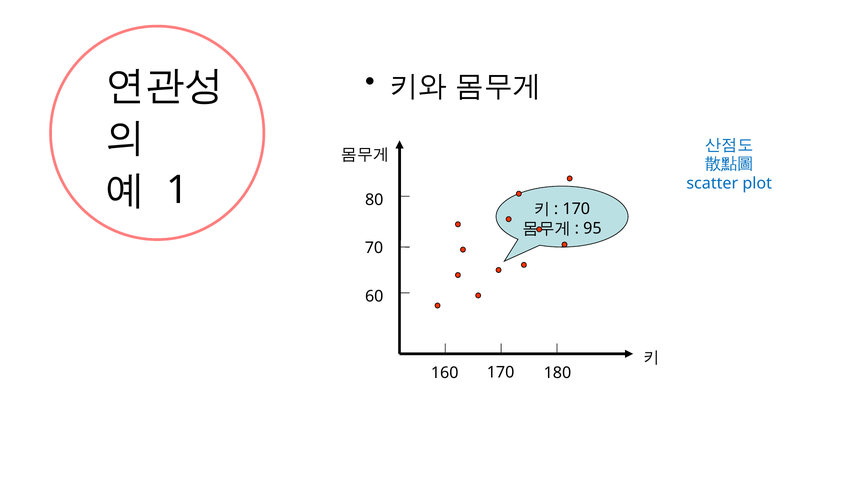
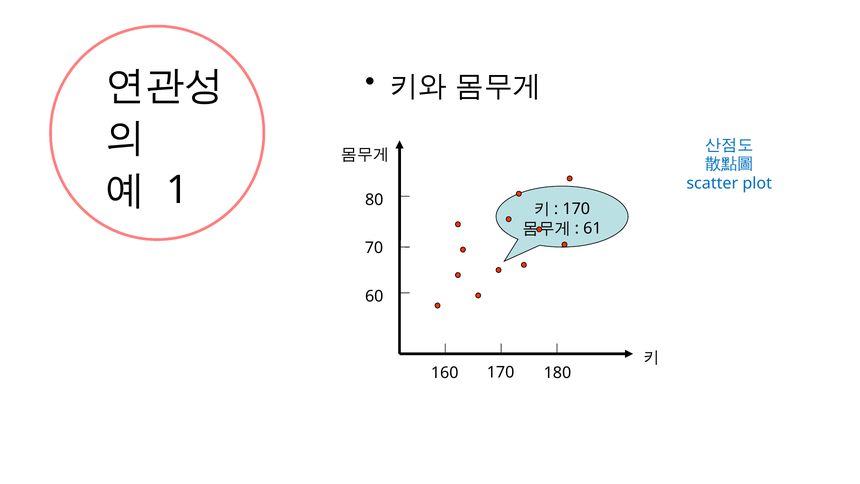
95: 95 -> 61
